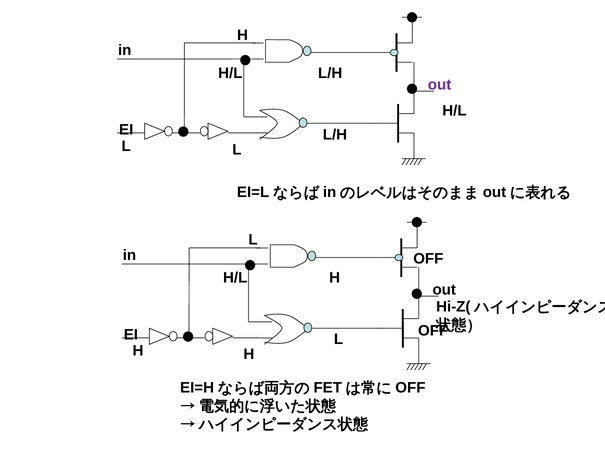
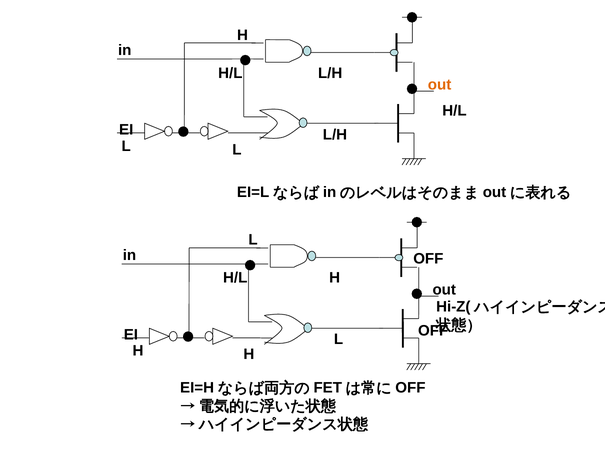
out at (440, 85) colour: purple -> orange
